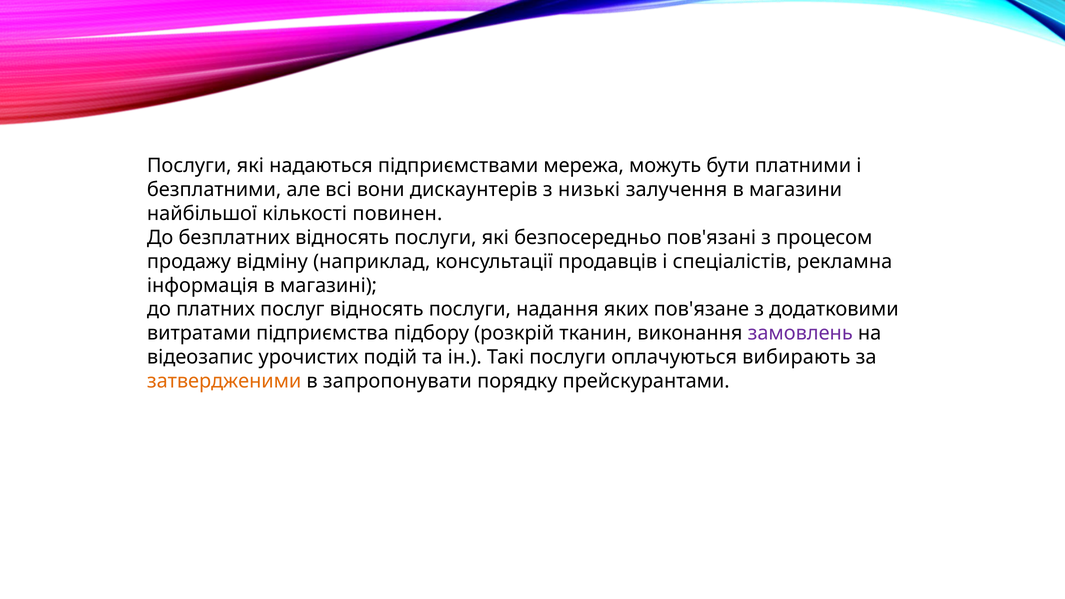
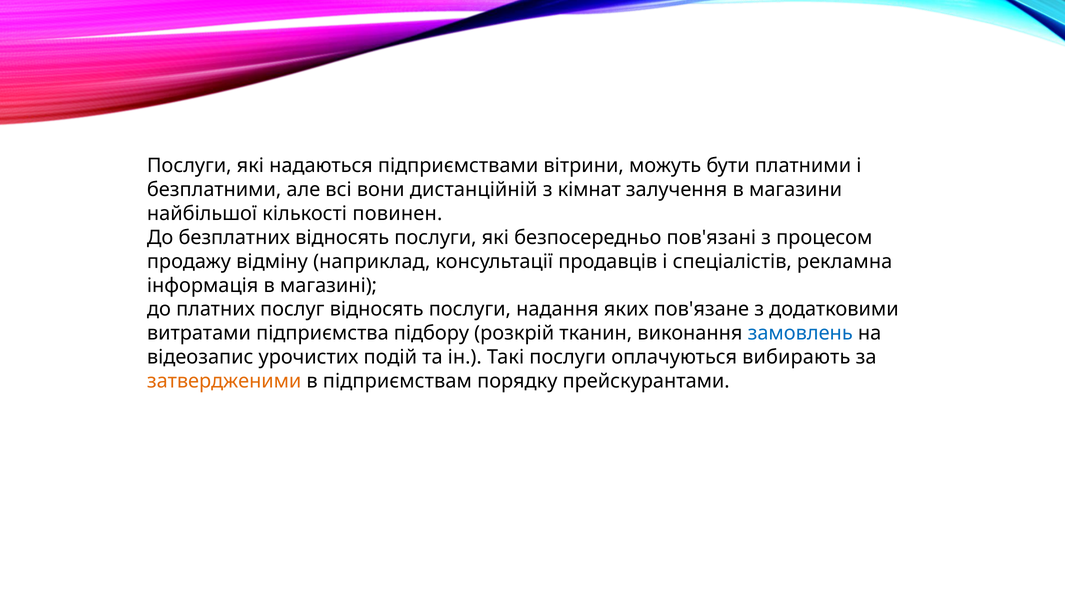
мережа: мережа -> вітрини
дискаунтерів: дискаунтерів -> дистанційній
низькі: низькі -> кімнат
замовлень colour: purple -> blue
запропонувати: запропонувати -> підприємствам
